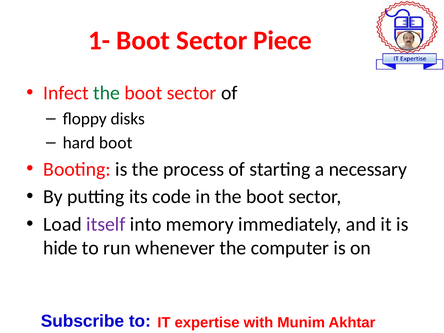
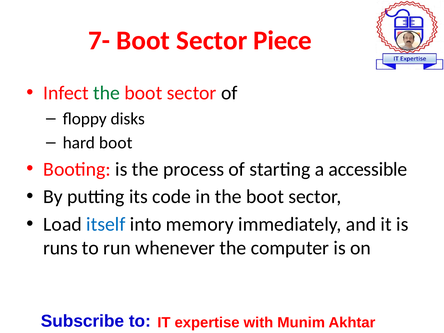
1-: 1- -> 7-
necessary: necessary -> accessible
itself colour: purple -> blue
hide: hide -> runs
